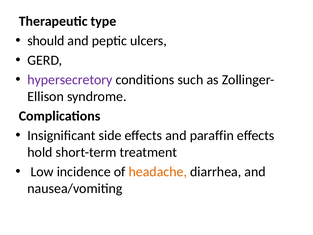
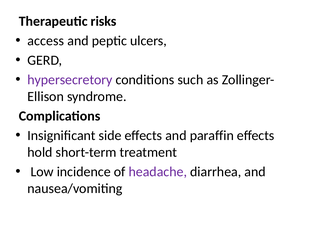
type: type -> risks
should: should -> access
headache colour: orange -> purple
